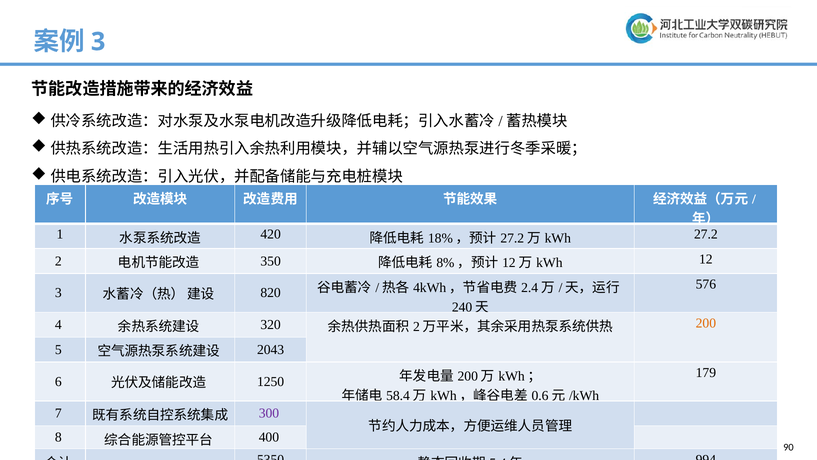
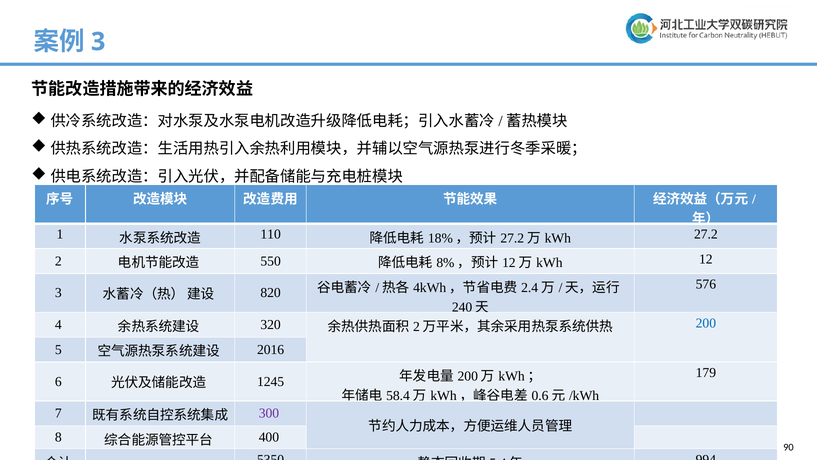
420: 420 -> 110
350: 350 -> 550
200 colour: orange -> blue
2043: 2043 -> 2016
1250: 1250 -> 1245
